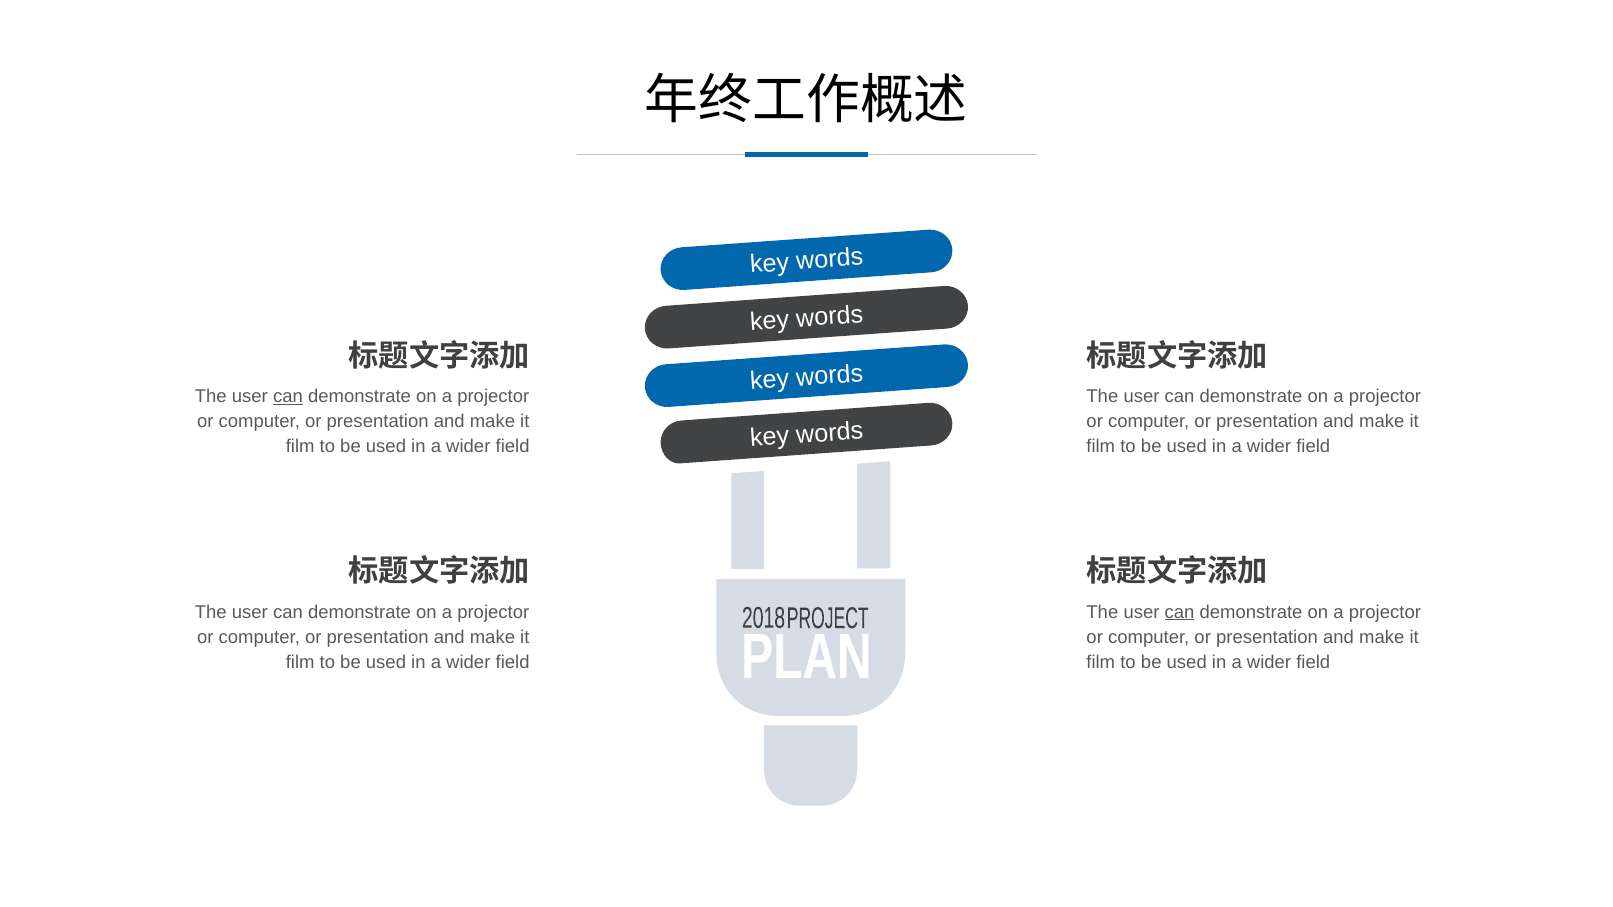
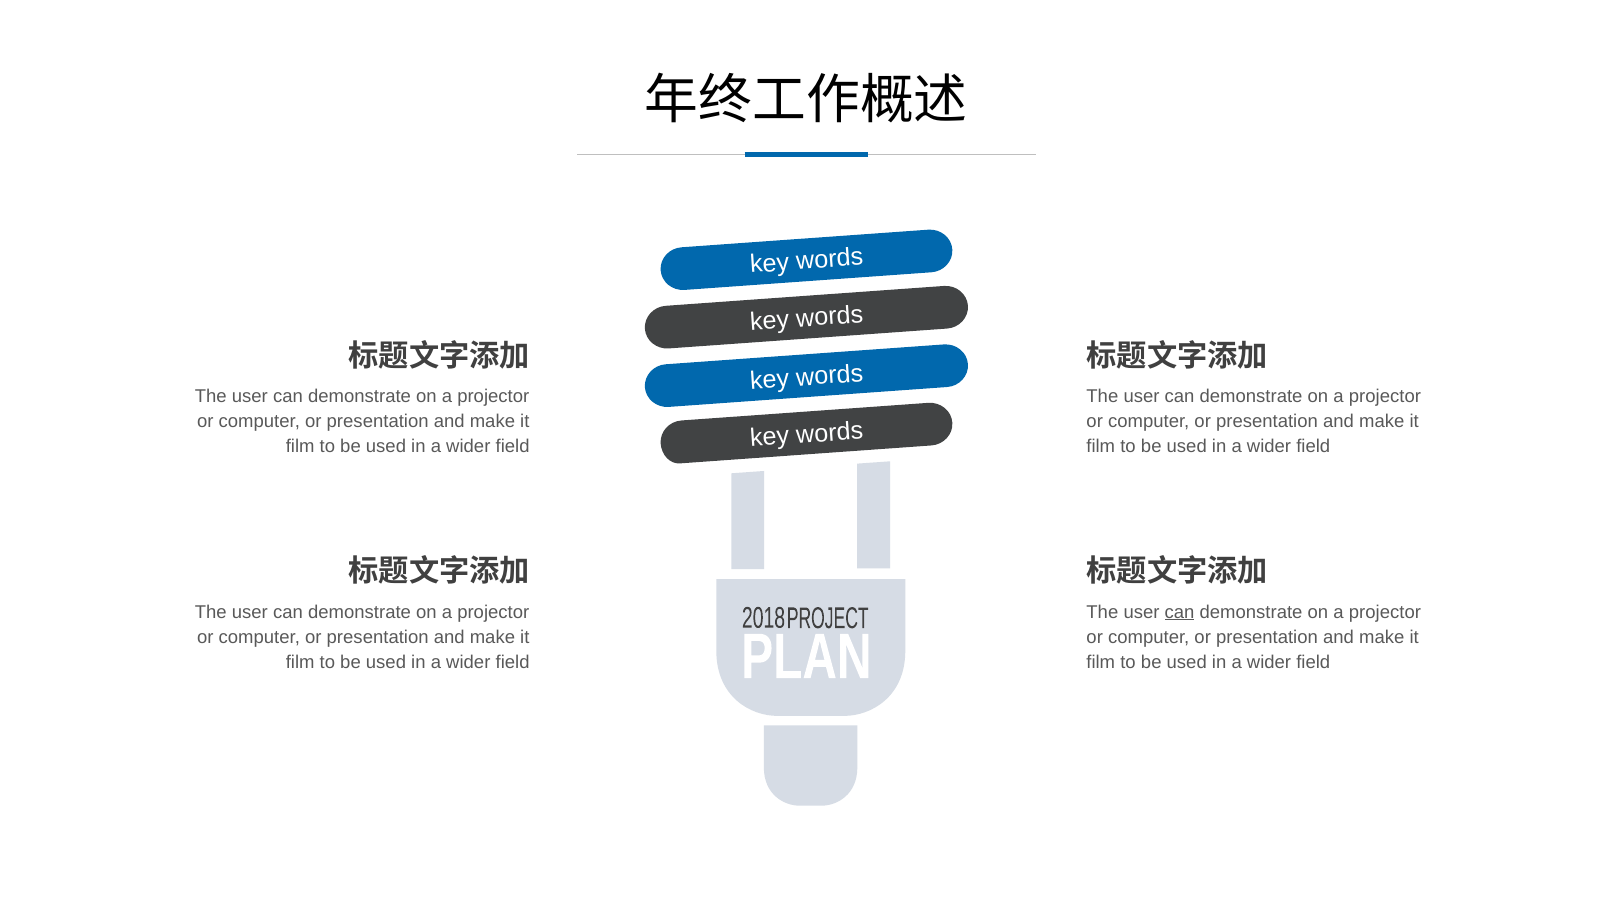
can at (288, 396) underline: present -> none
